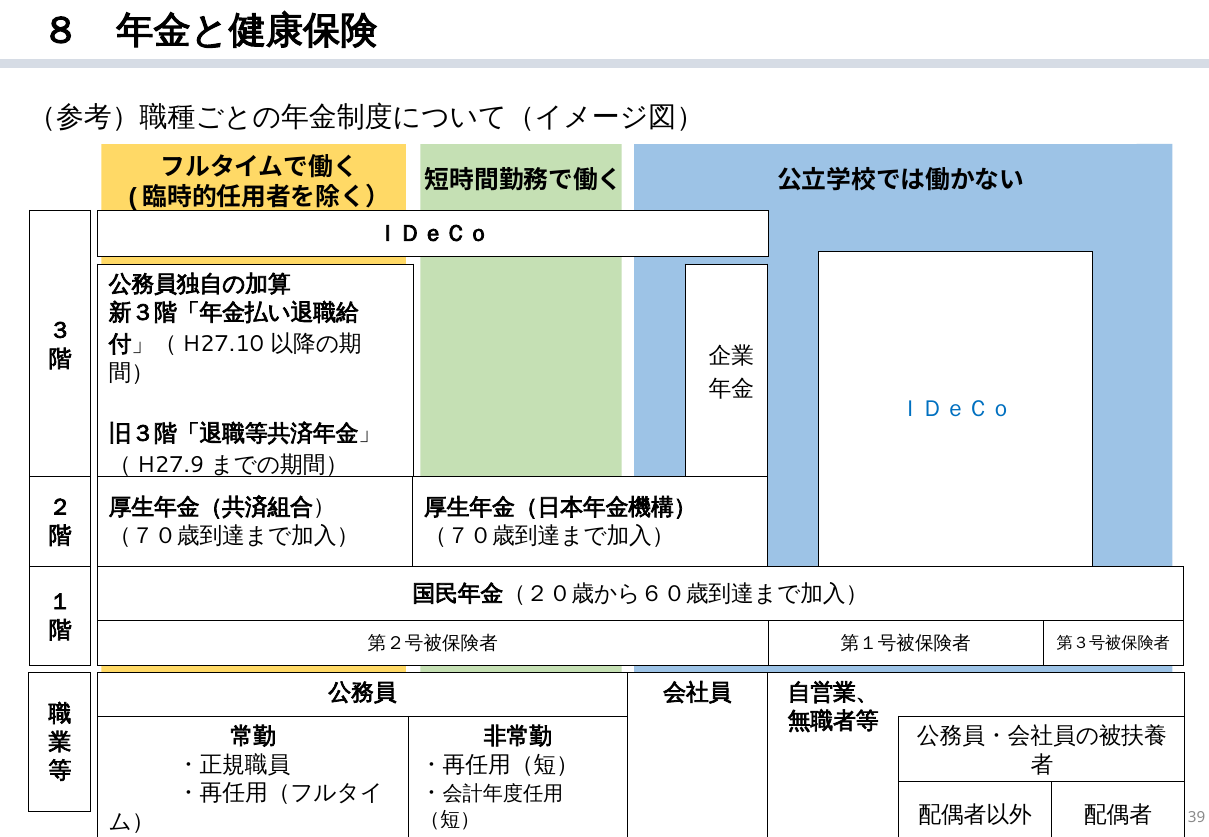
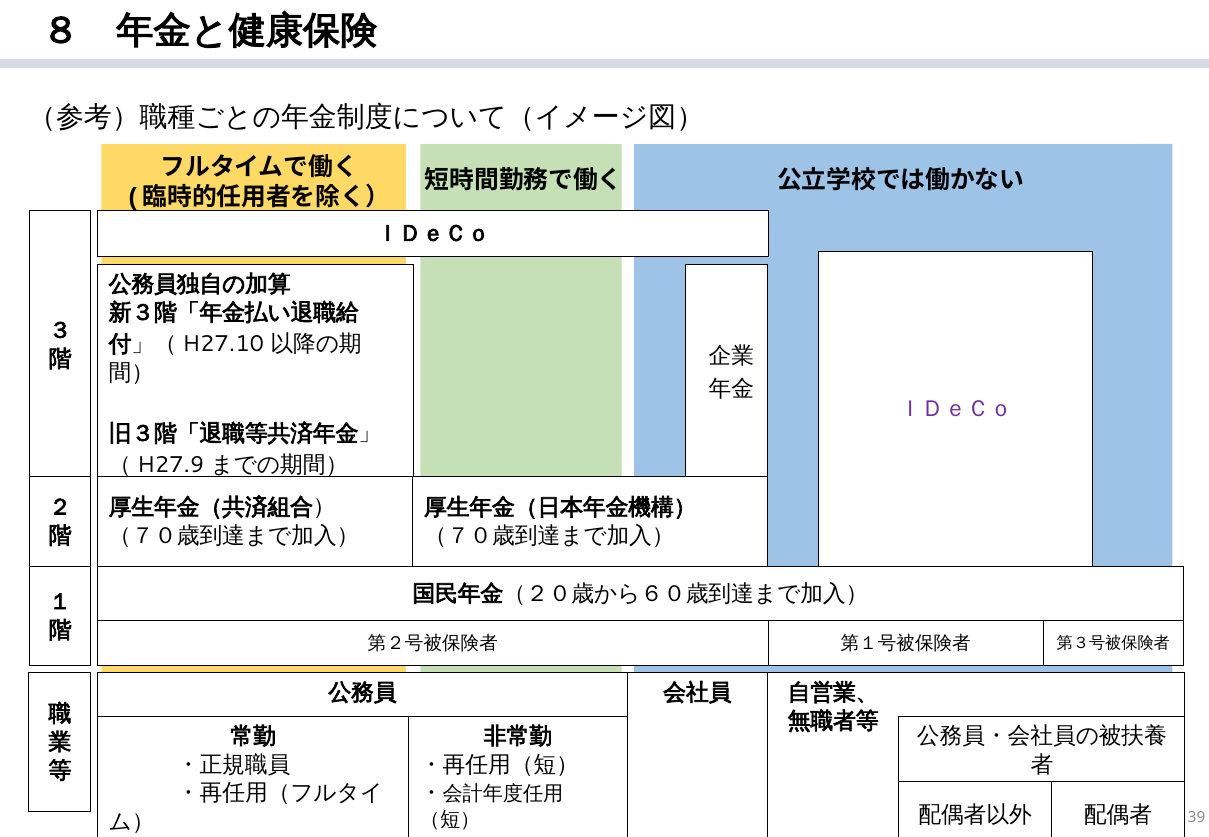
ＩＤｅＣｏ at (956, 409) colour: blue -> purple
